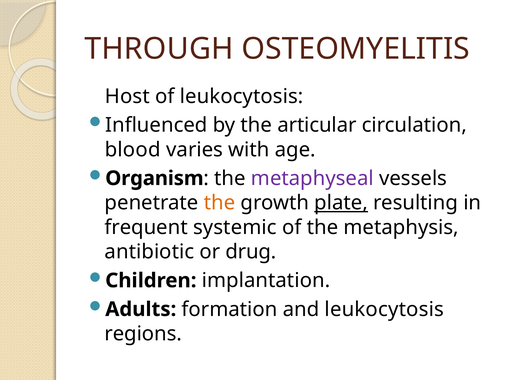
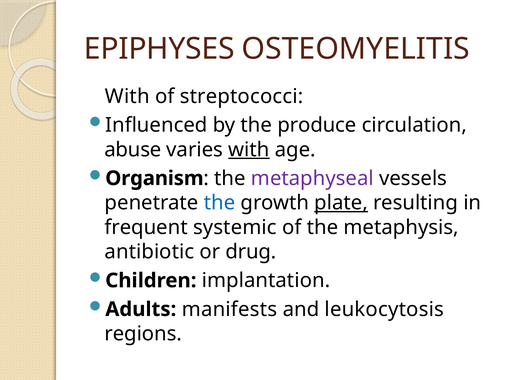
THROUGH: THROUGH -> EPIPHYSES
Host at (127, 96): Host -> With
of leukocytosis: leukocytosis -> streptococci
articular: articular -> produce
blood: blood -> abuse
with at (249, 149) underline: none -> present
the at (220, 203) colour: orange -> blue
formation: formation -> manifests
